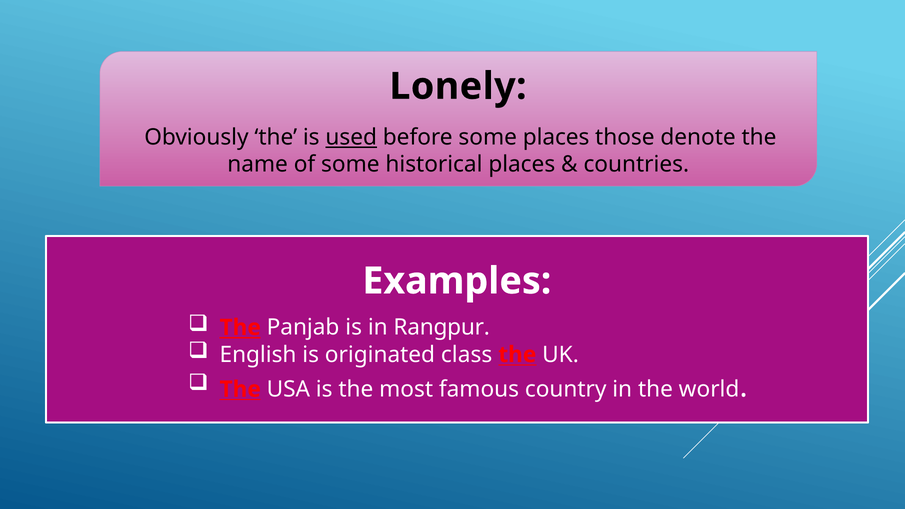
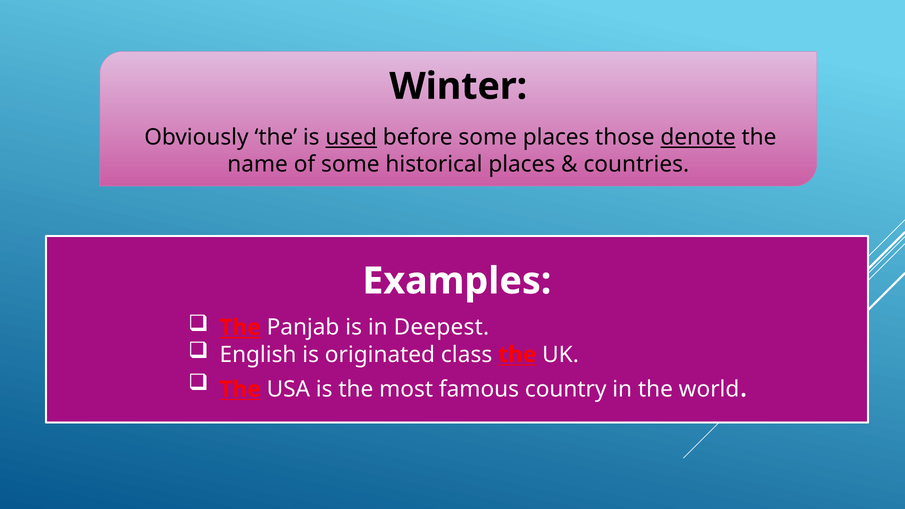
Lonely: Lonely -> Winter
denote underline: none -> present
Rangpur: Rangpur -> Deepest
